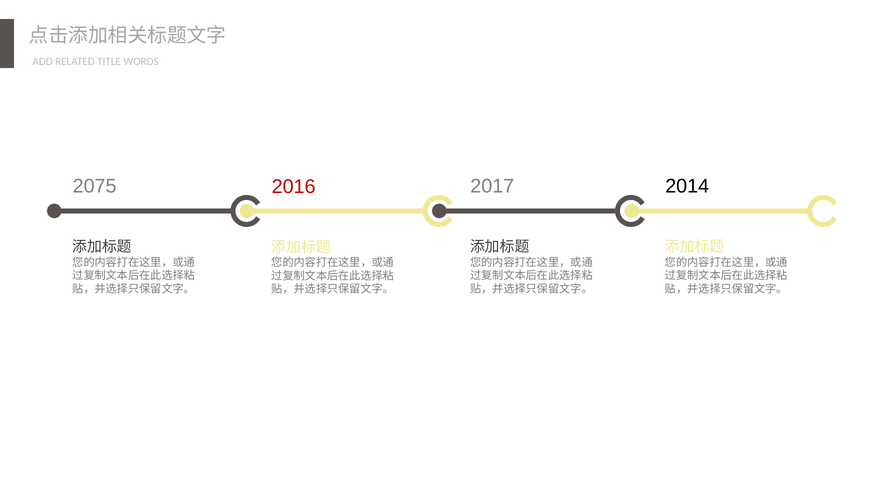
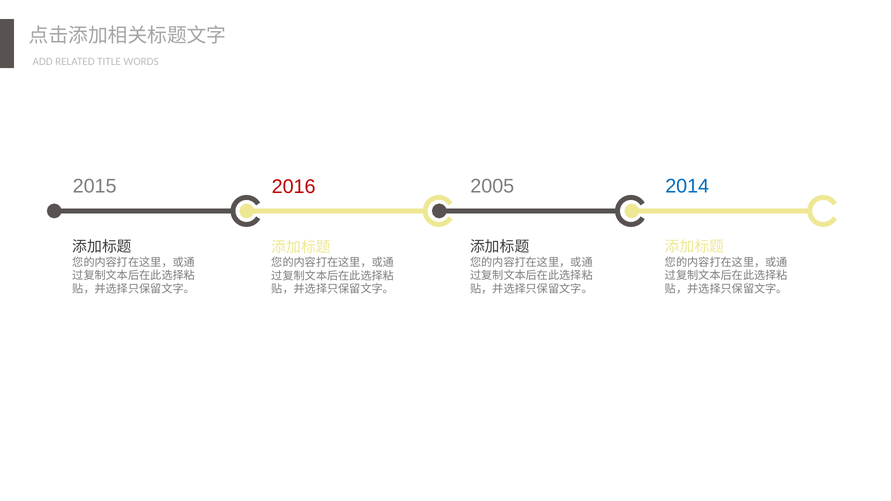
2075: 2075 -> 2015
2017: 2017 -> 2005
2014 colour: black -> blue
